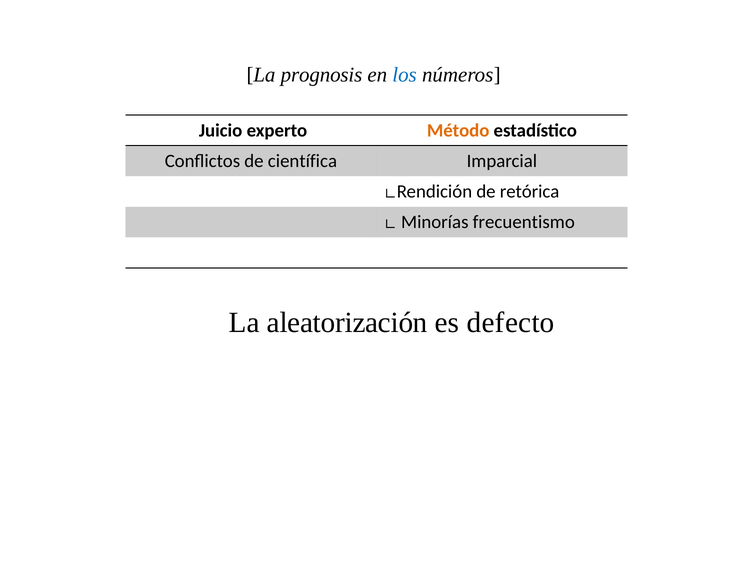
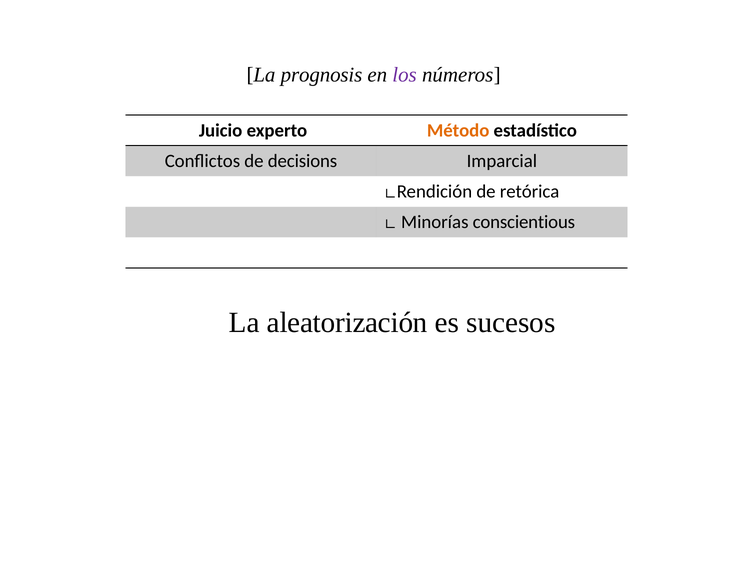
los colour: blue -> purple
científica: científica -> decisions
frecuentismo: frecuentismo -> conscientious
defecto: defecto -> sucesos
